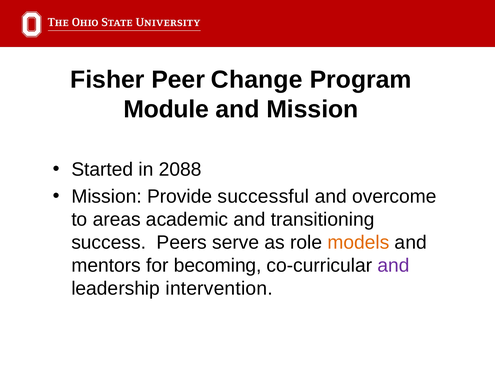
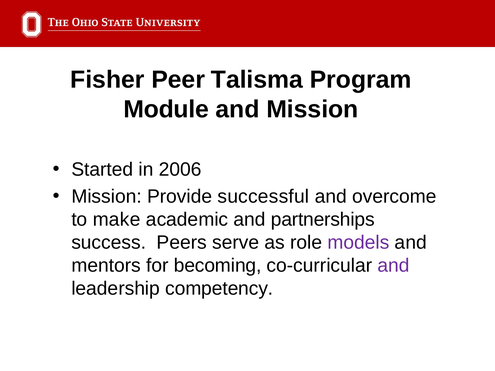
Change: Change -> Talisma
2088: 2088 -> 2006
areas: areas -> make
transitioning: transitioning -> partnerships
models colour: orange -> purple
intervention: intervention -> competency
